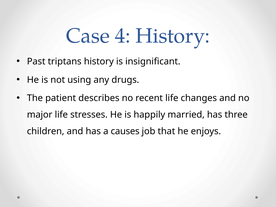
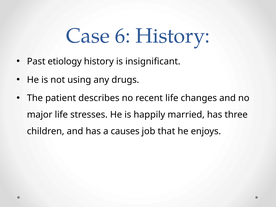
4: 4 -> 6
triptans: triptans -> etiology
